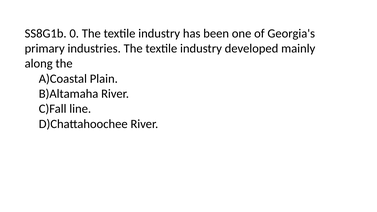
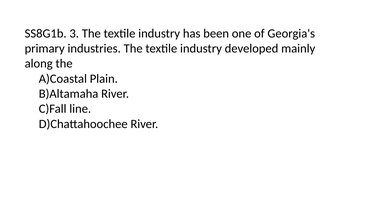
0: 0 -> 3
